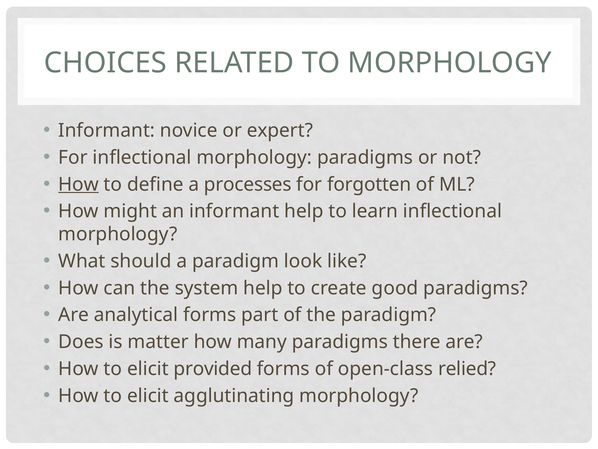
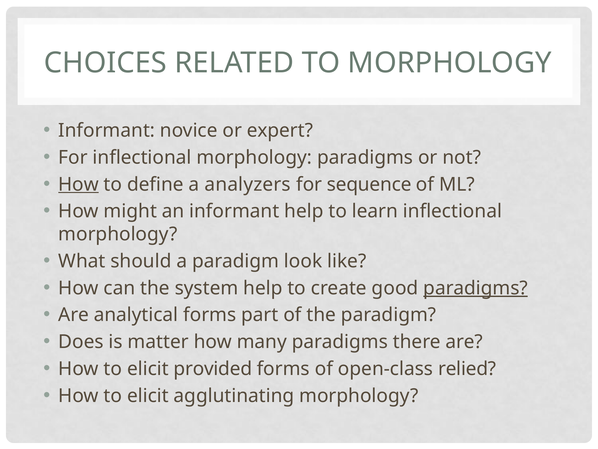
processes: processes -> analyzers
forgotten: forgotten -> sequence
paradigms at (476, 288) underline: none -> present
